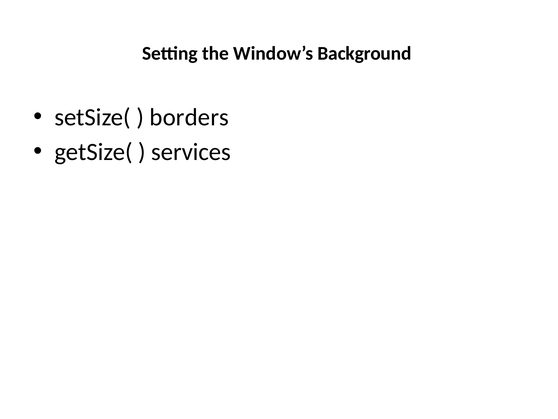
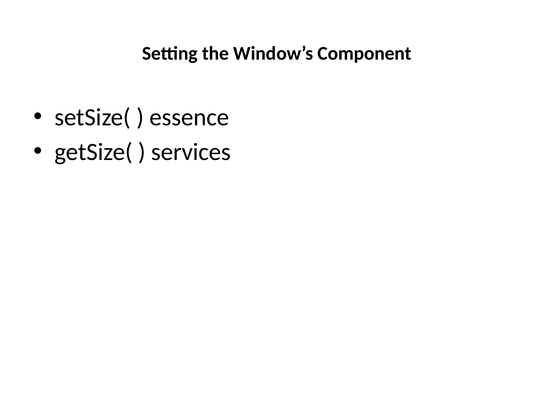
Background: Background -> Component
borders: borders -> essence
